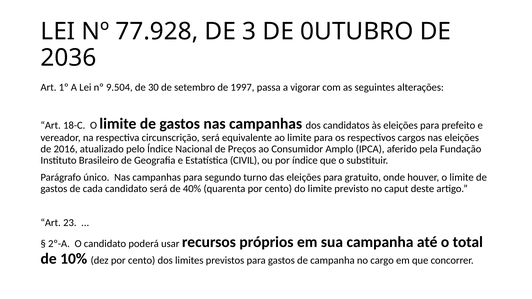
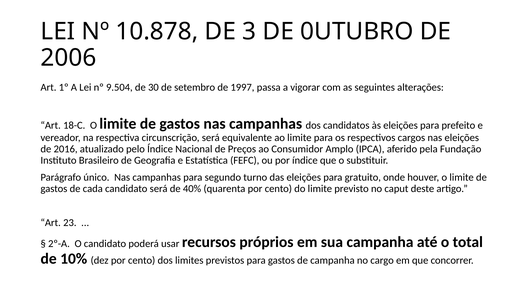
77.928: 77.928 -> 10.878
2036: 2036 -> 2006
CIVIL: CIVIL -> FEFC
